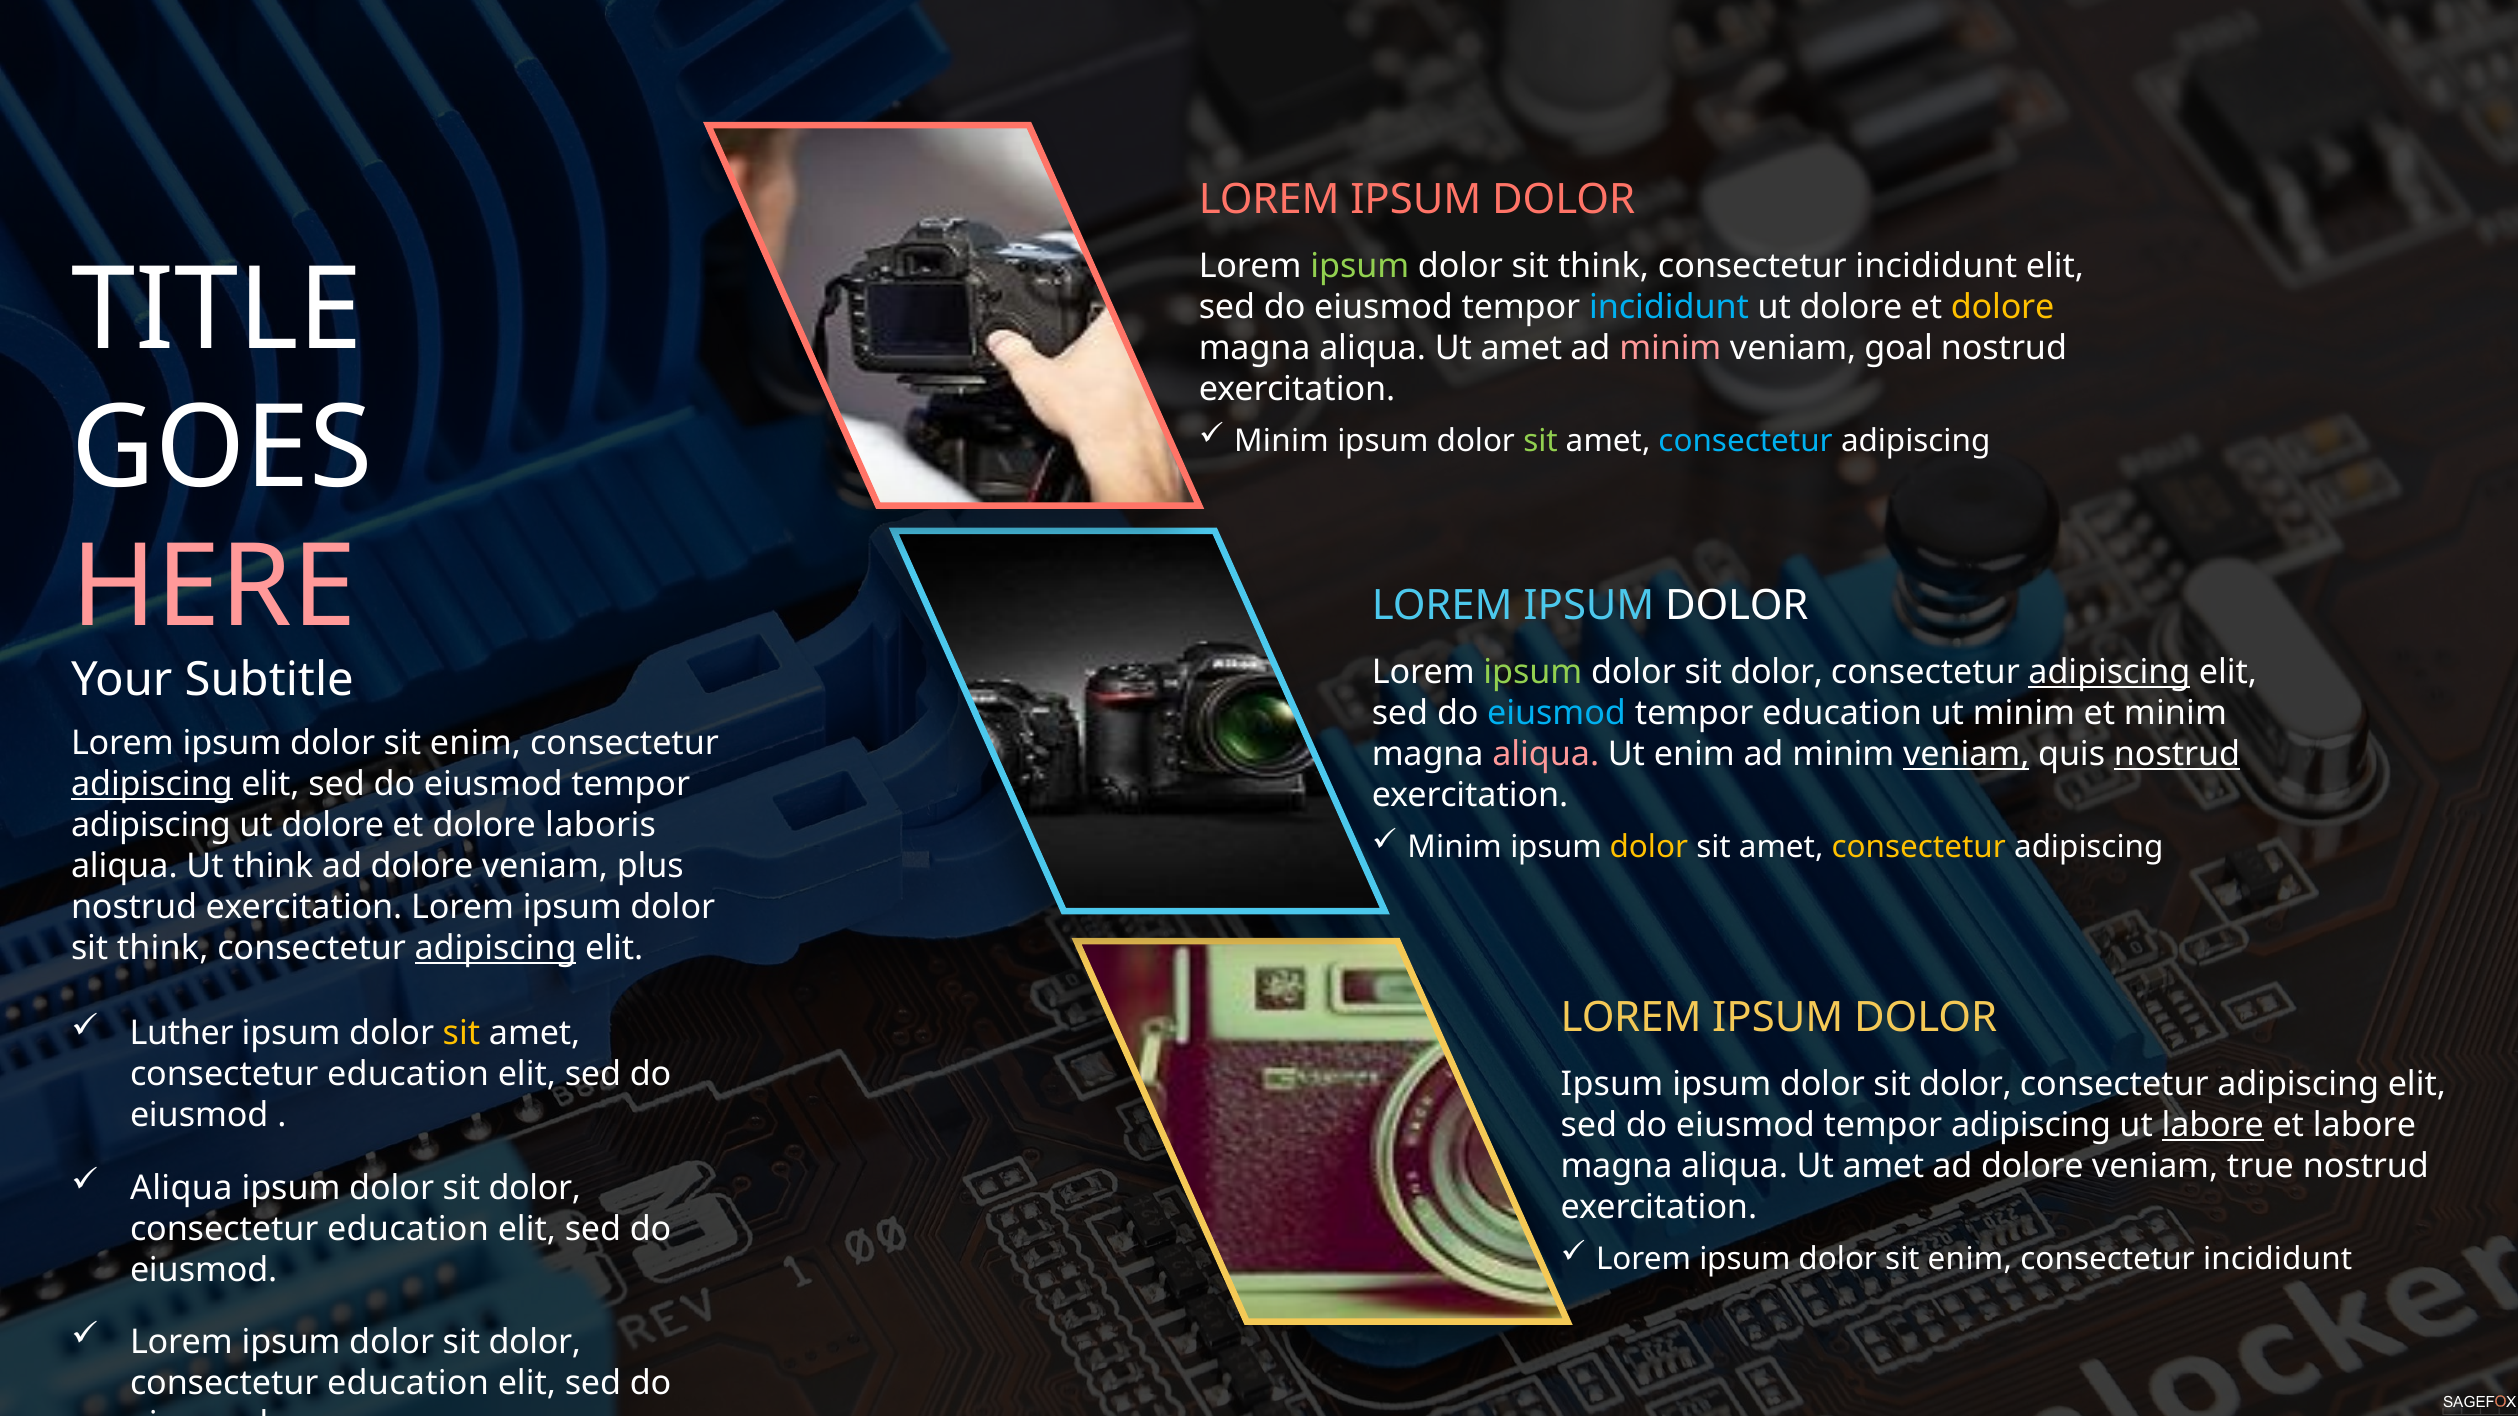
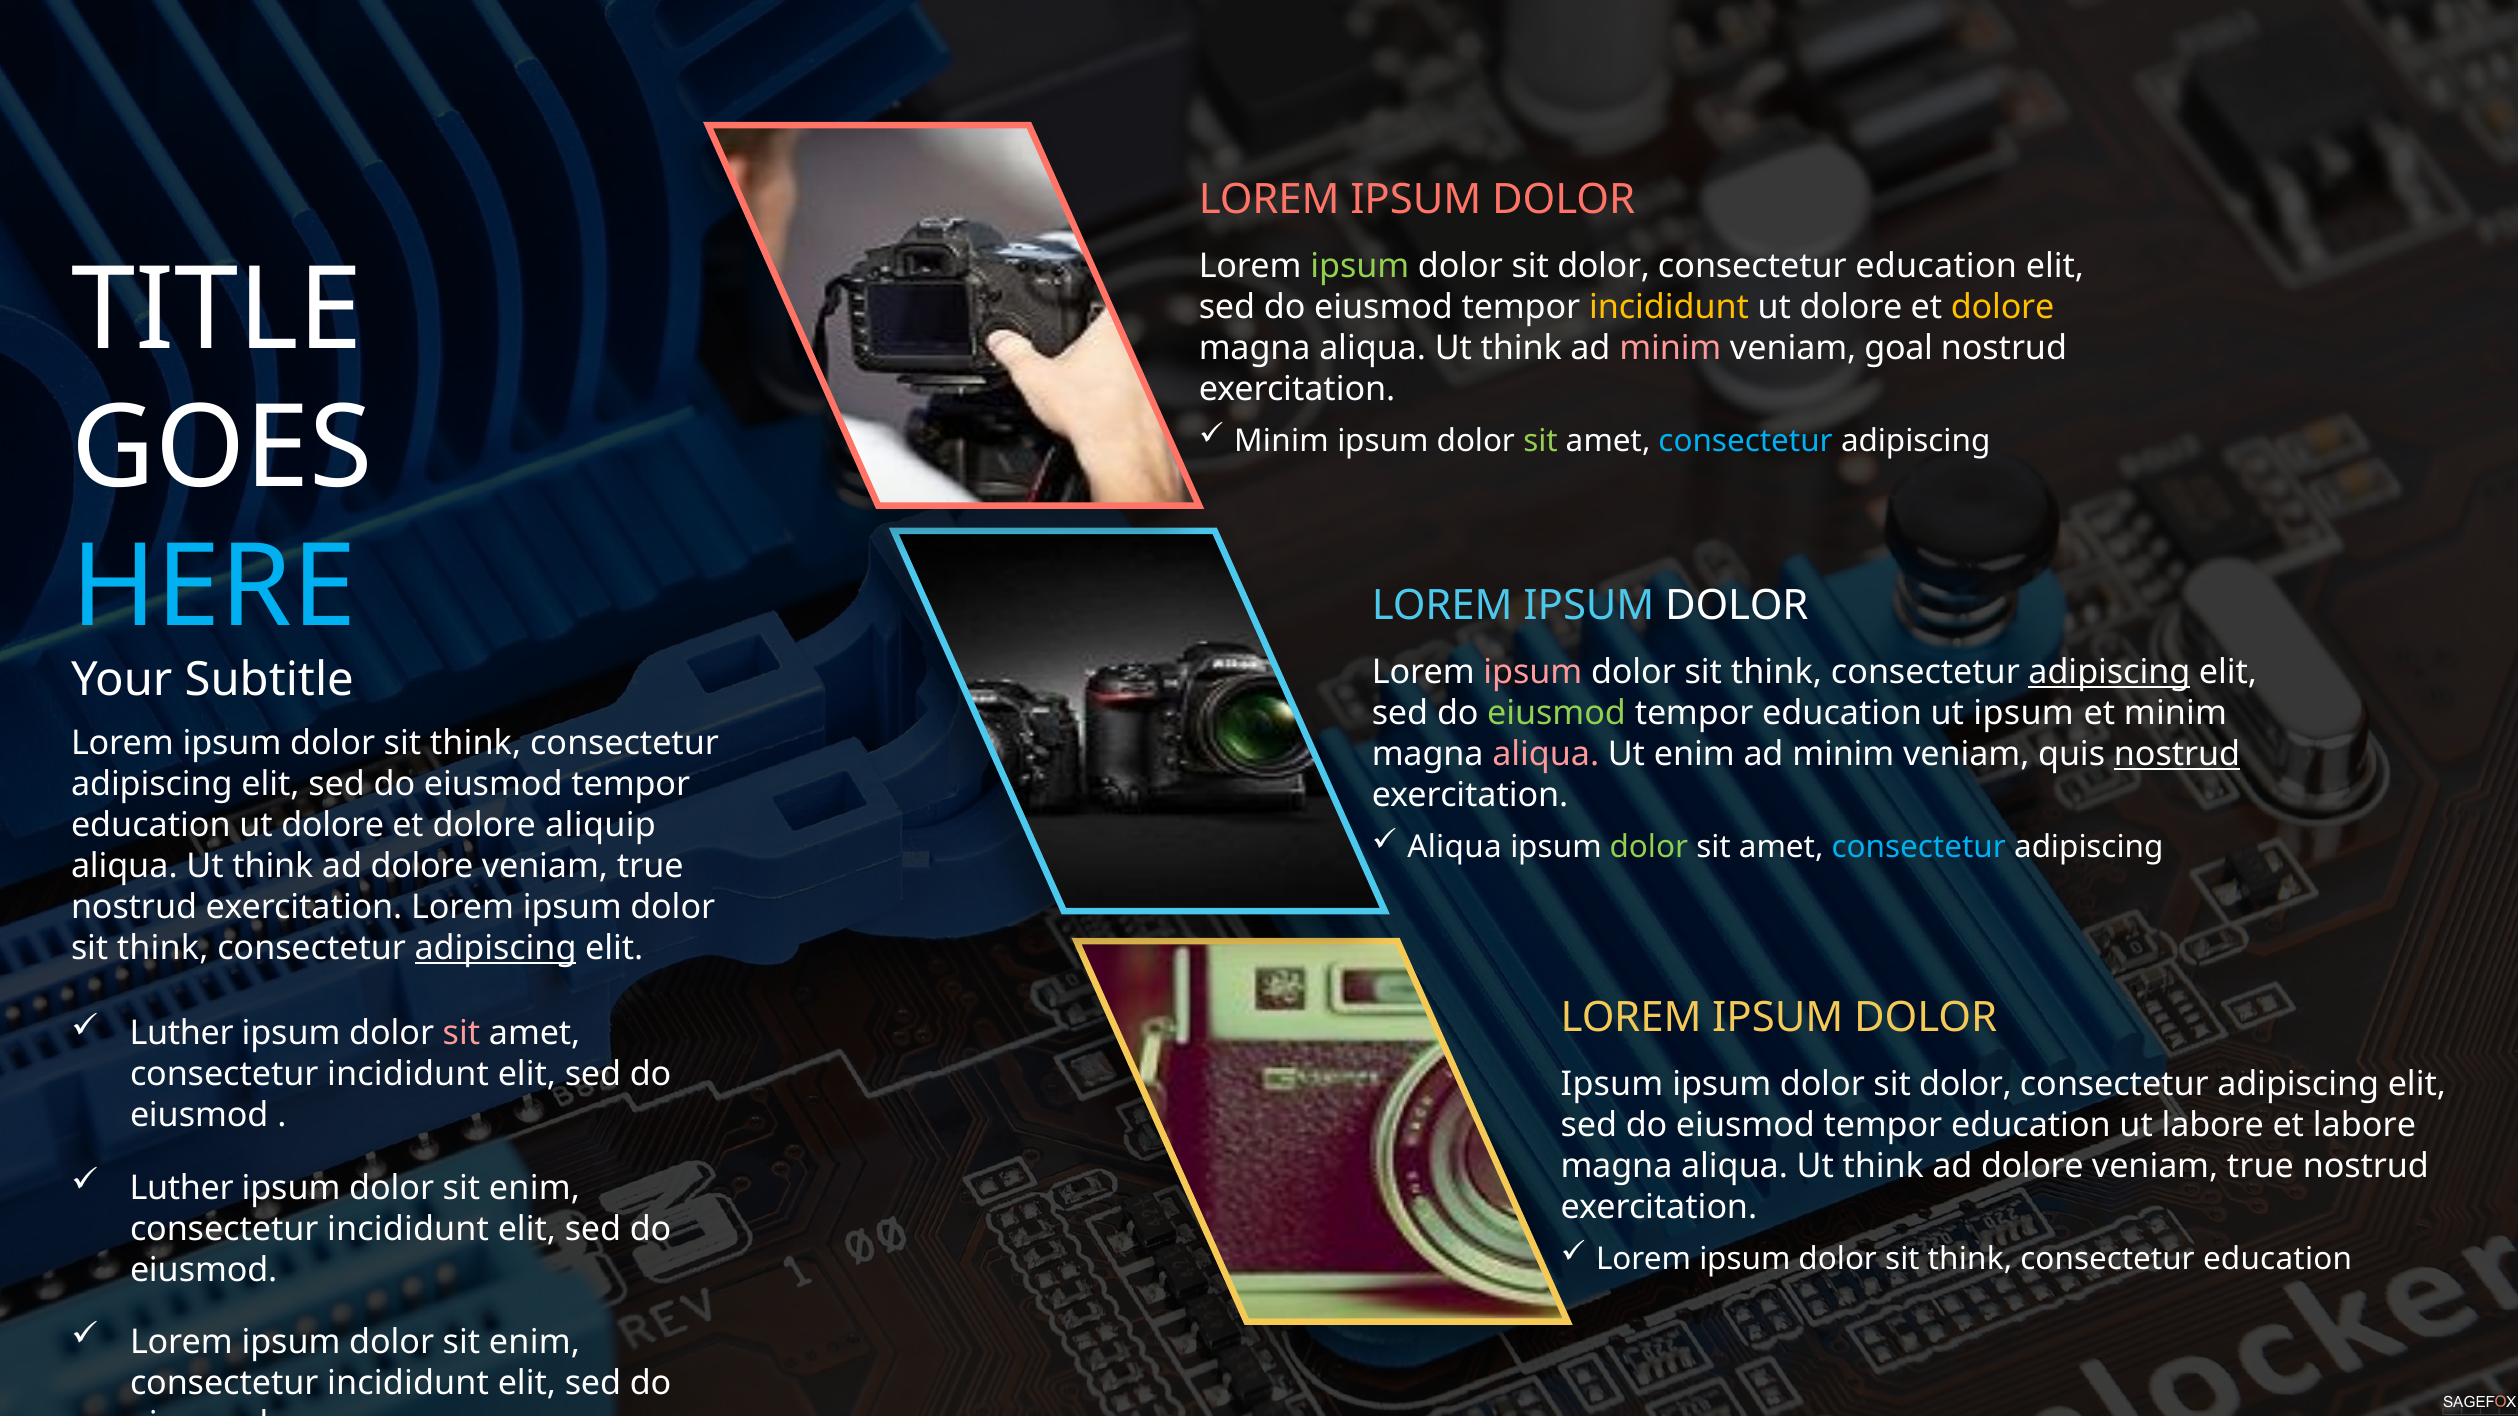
think at (1603, 267): think -> dolor
incididunt at (1936, 267): incididunt -> education
incididunt at (1669, 308) colour: light blue -> yellow
amet at (1521, 349): amet -> think
HERE colour: pink -> light blue
ipsum at (1533, 673) colour: light green -> pink
dolor at (1777, 673): dolor -> think
eiusmod at (1557, 714) colour: light blue -> light green
ut minim: minim -> ipsum
enim at (476, 744): enim -> think
veniam at (1966, 755) underline: present -> none
adipiscing at (152, 785) underline: present -> none
adipiscing at (151, 826): adipiscing -> education
laboris: laboris -> aliquip
Minim at (1455, 847): Minim -> Aliqua
dolor at (1649, 847) colour: yellow -> light green
consectetur at (1919, 847) colour: yellow -> light blue
plus at (650, 867): plus -> true
sit at (461, 1034) colour: yellow -> pink
education at (408, 1075): education -> incididunt
adipiscing at (2031, 1126): adipiscing -> education
labore at (2213, 1126) underline: present -> none
amet at (1883, 1167): amet -> think
Aliqua at (181, 1188): Aliqua -> Luther
dolor at (535, 1188): dolor -> enim
education at (408, 1229): education -> incididunt
enim at (1970, 1259): enim -> think
incididunt at (2278, 1259): incididunt -> education
dolor at (535, 1343): dolor -> enim
education at (408, 1384): education -> incididunt
